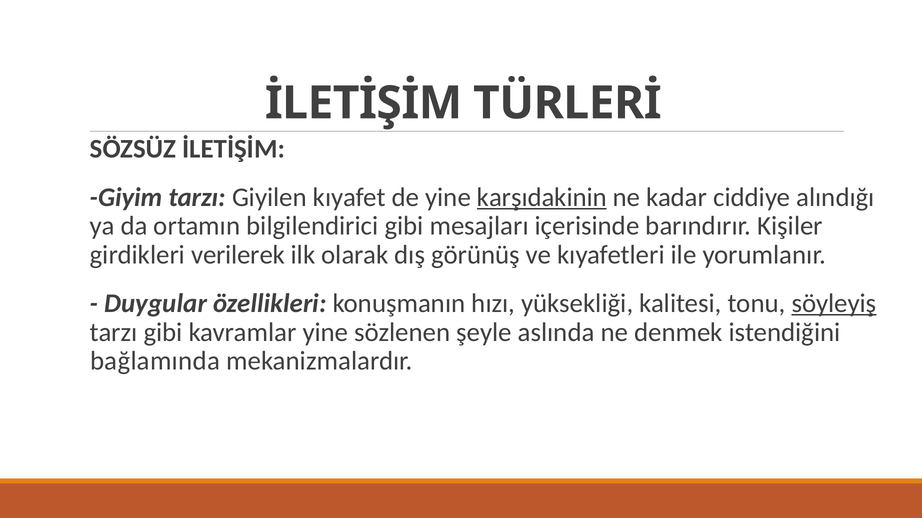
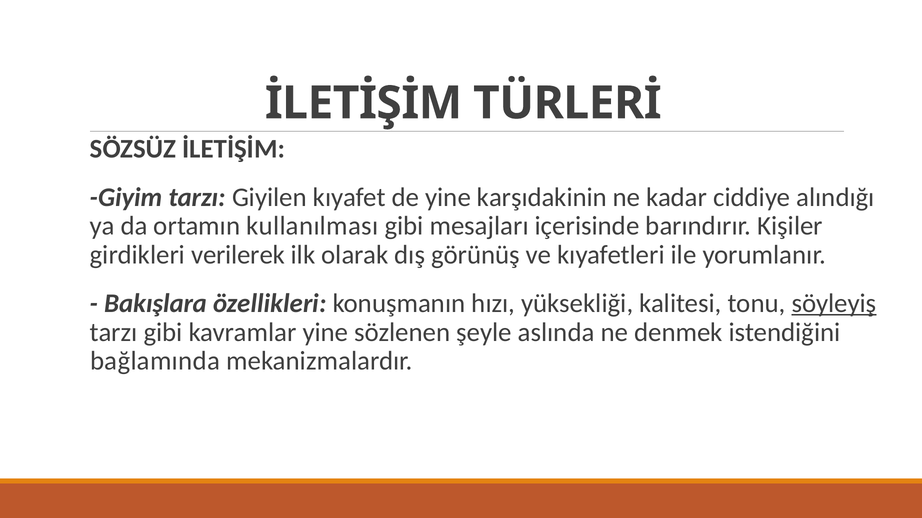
karşıdakinin underline: present -> none
bilgilendirici: bilgilendirici -> kullanılması
Duygular: Duygular -> Bakışlara
